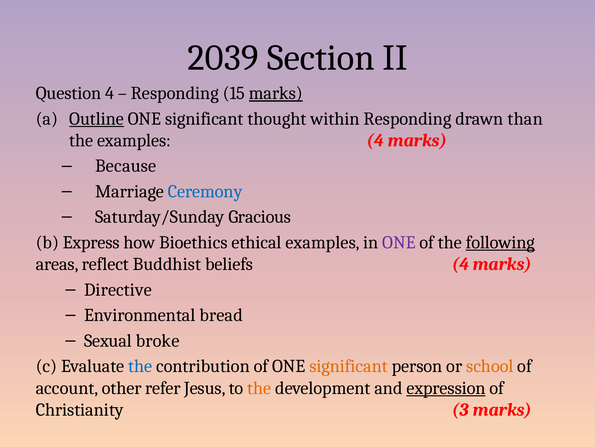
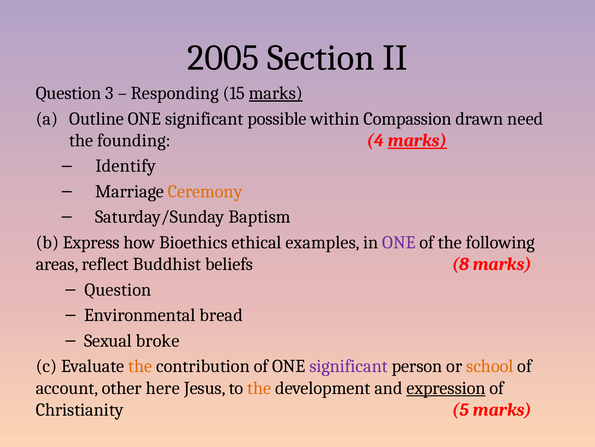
2039: 2039 -> 2005
Question 4: 4 -> 3
Outline underline: present -> none
thought: thought -> possible
within Responding: Responding -> Compassion
than: than -> need
the examples: examples -> founding
marks at (417, 140) underline: none -> present
Because: Because -> Identify
Ceremony colour: blue -> orange
Gracious: Gracious -> Baptism
following underline: present -> none
beliefs 4: 4 -> 8
Directive at (118, 289): Directive -> Question
the at (140, 366) colour: blue -> orange
significant at (349, 366) colour: orange -> purple
refer: refer -> here
3: 3 -> 5
